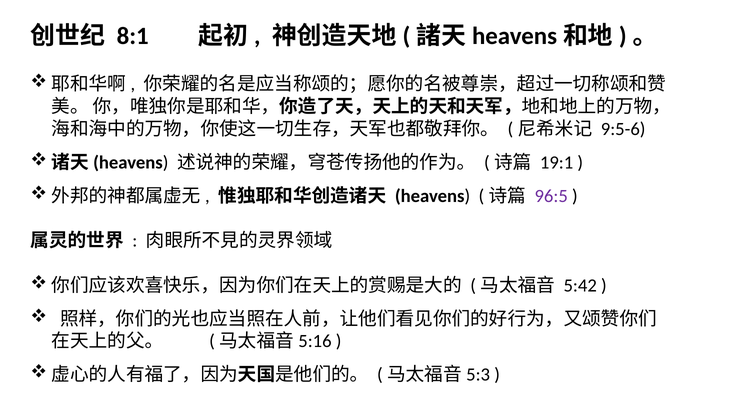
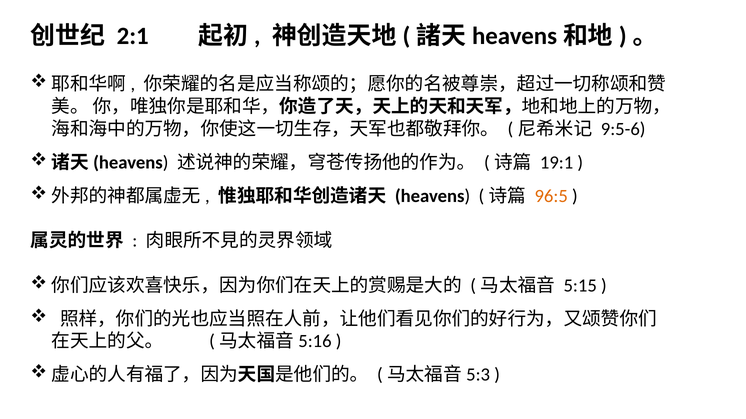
8:1: 8:1 -> 2:1
96:5 colour: purple -> orange
5:42: 5:42 -> 5:15
